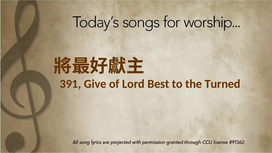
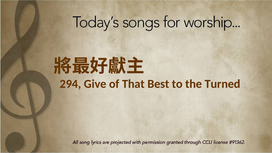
391: 391 -> 294
Lord: Lord -> That
